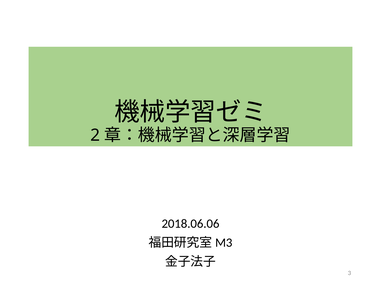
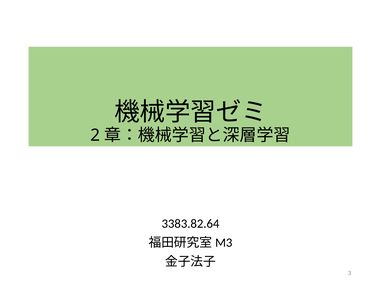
2018.06.06: 2018.06.06 -> 3383.82.64
